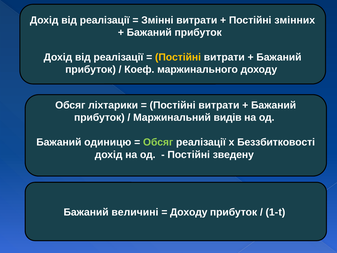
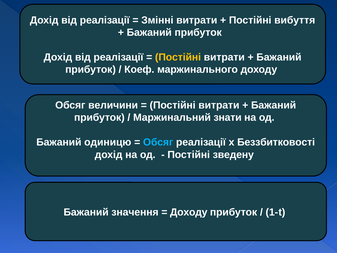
змінних: змінних -> вибуття
ліхтарики: ліхтарики -> величини
видів: видів -> знати
Обсяг at (158, 142) colour: light green -> light blue
величині: величині -> значення
